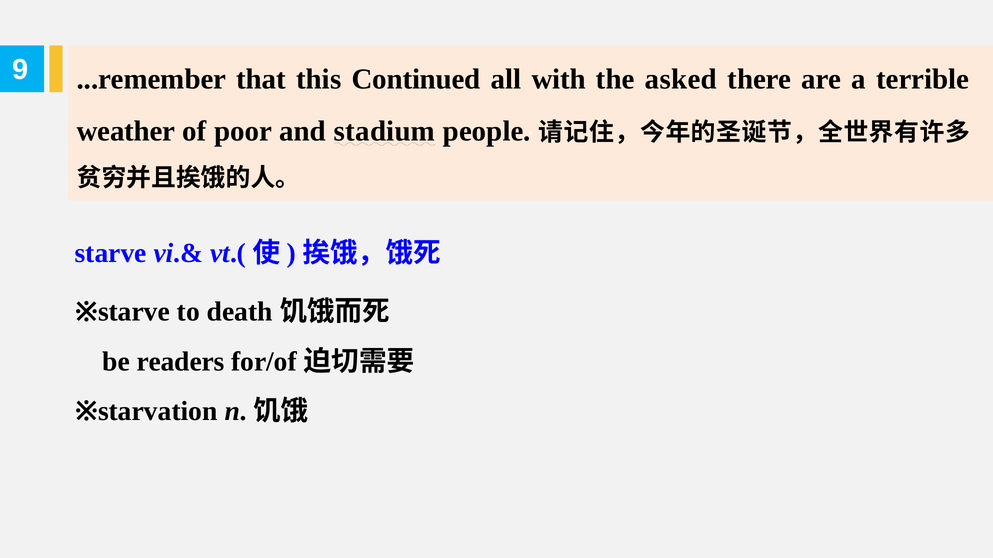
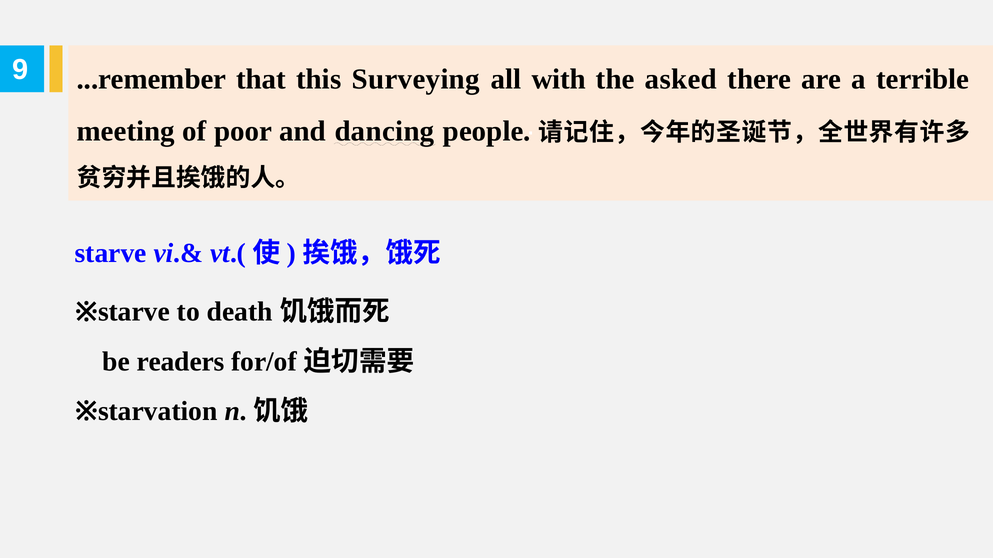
Continued: Continued -> Surveying
weather: weather -> meeting
stadium: stadium -> dancing
